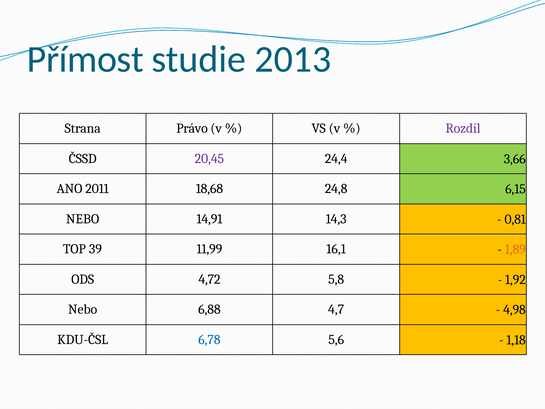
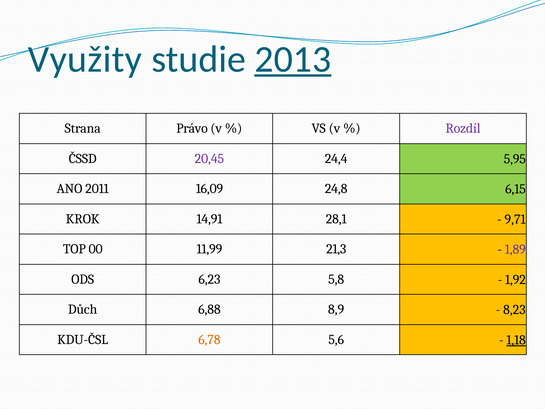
Přímost: Přímost -> Využity
2013 underline: none -> present
3,66: 3,66 -> 5,95
18,68: 18,68 -> 16,09
NEBO at (83, 219): NEBO -> KROK
14,3: 14,3 -> 28,1
0,81: 0,81 -> 9,71
39: 39 -> 00
16,1: 16,1 -> 21,3
1,89 colour: orange -> purple
4,72: 4,72 -> 6,23
Nebo at (83, 309): Nebo -> Důch
4,7: 4,7 -> 8,9
4,98: 4,98 -> 8,23
6,78 colour: blue -> orange
1,18 underline: none -> present
